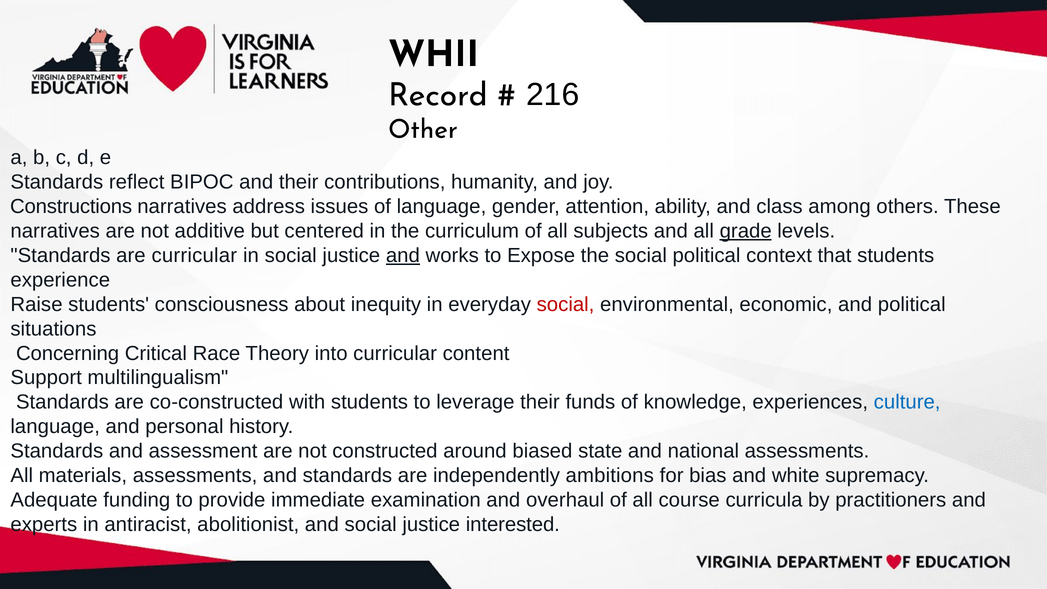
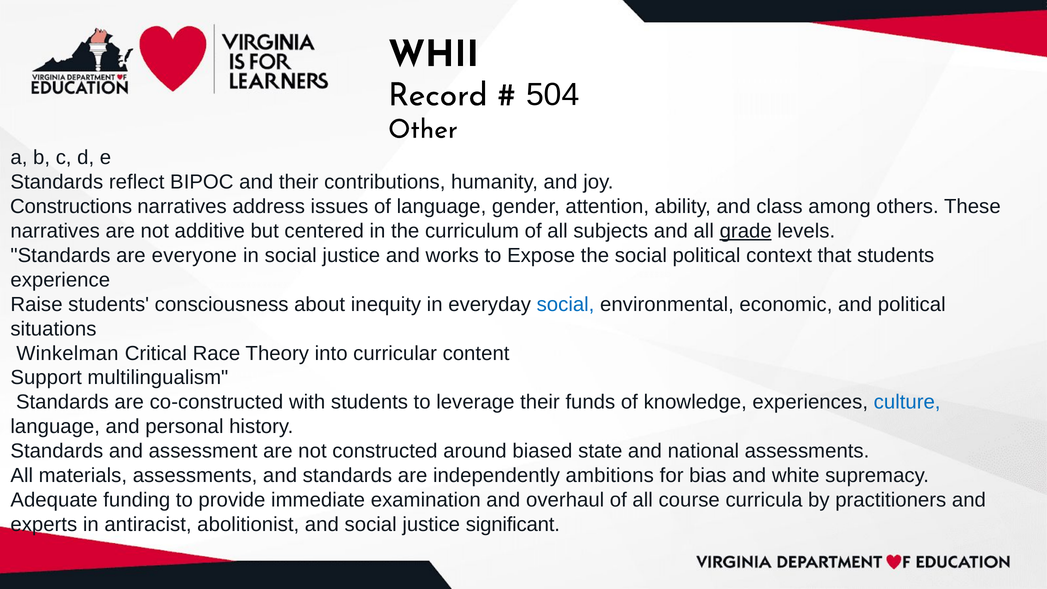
216: 216 -> 504
are curricular: curricular -> everyone
and at (403, 256) underline: present -> none
social at (566, 304) colour: red -> blue
Concerning: Concerning -> Winkelman
interested: interested -> significant
